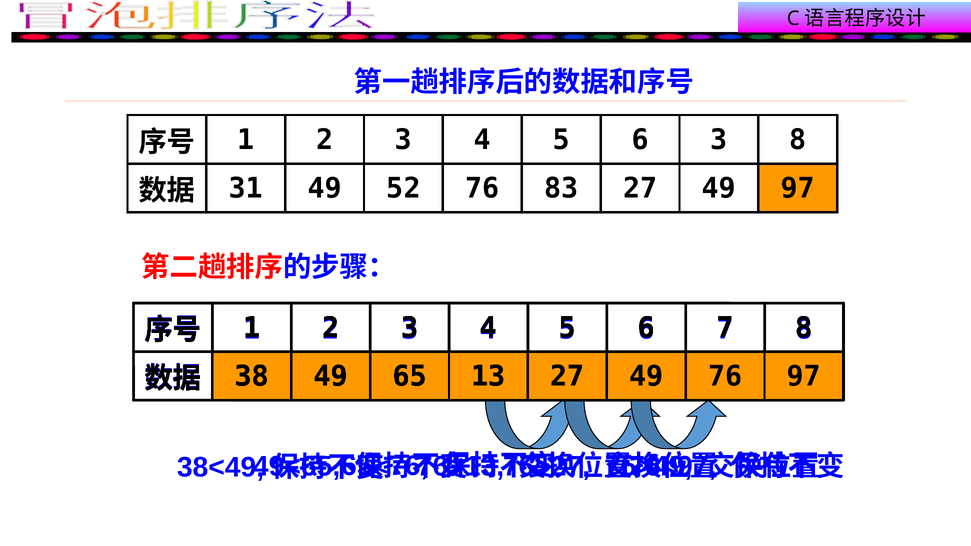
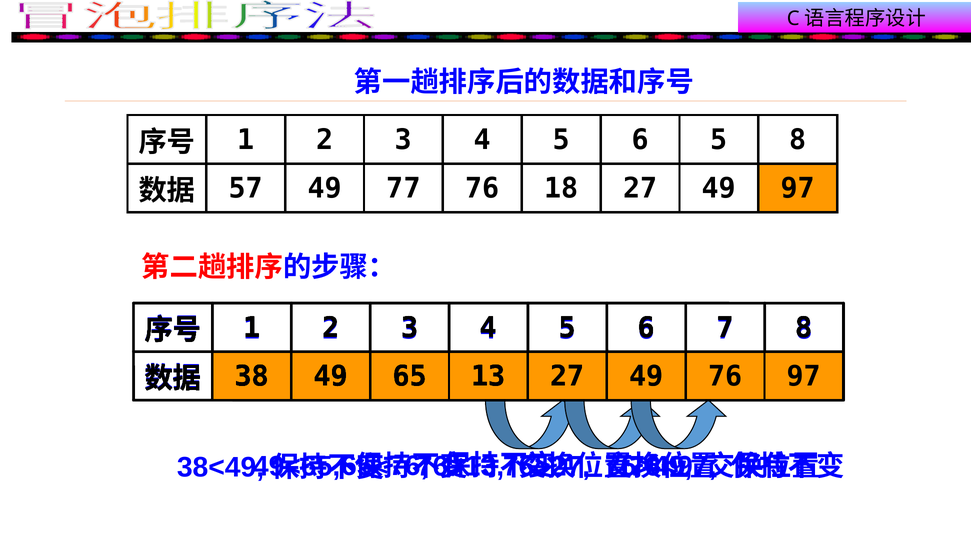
5 6 3: 3 -> 5
31: 31 -> 57
52: 52 -> 77
83: 83 -> 18
